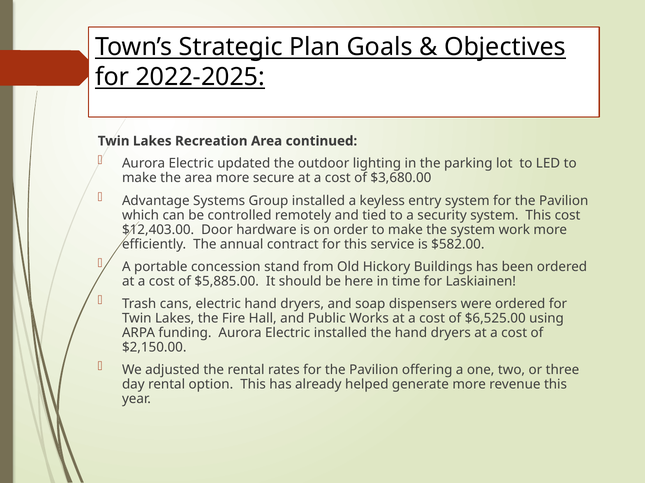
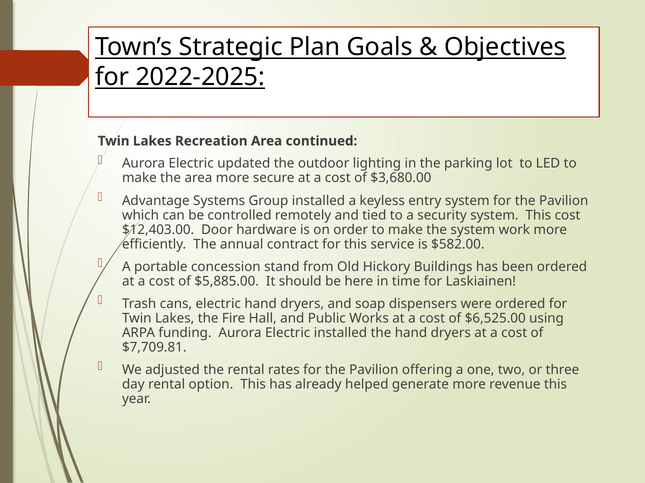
$2,150.00: $2,150.00 -> $7,709.81
